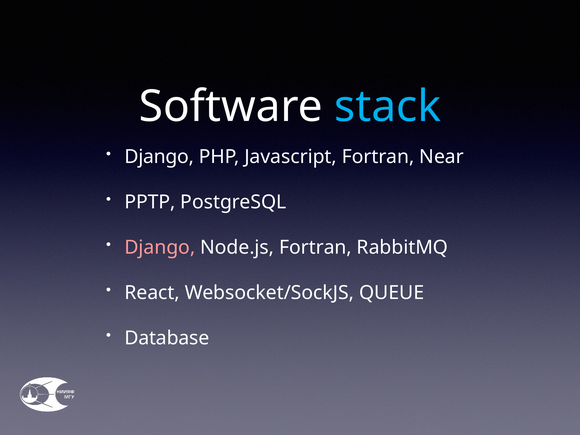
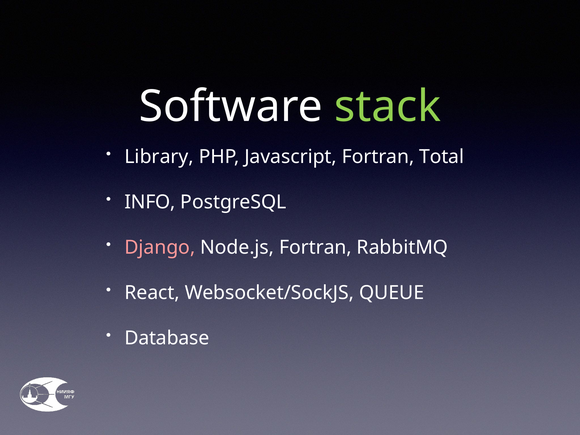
stack colour: light blue -> light green
Django at (159, 157): Django -> Library
Near: Near -> Total
PPTP: PPTP -> INFO
